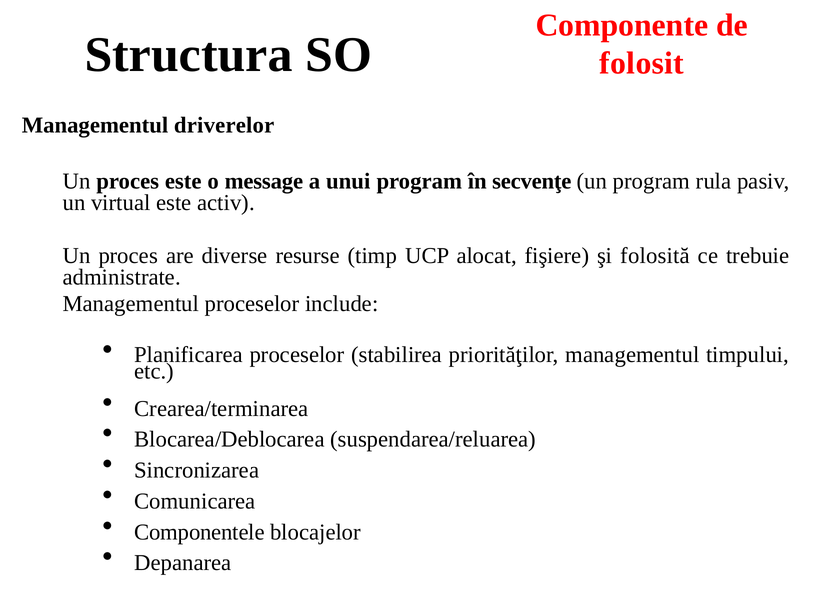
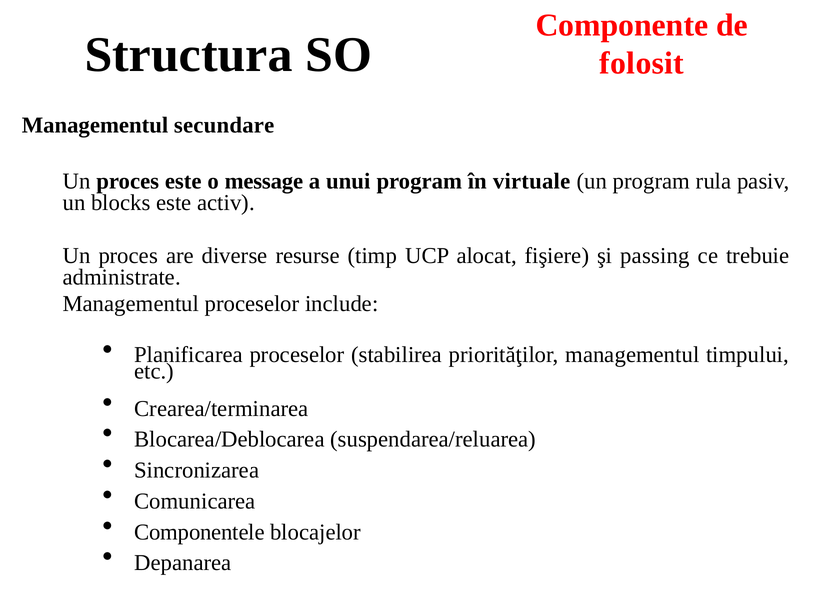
driverelor: driverelor -> secundare
secvenţe: secvenţe -> virtuale
virtual: virtual -> blocks
folosită: folosită -> passing
